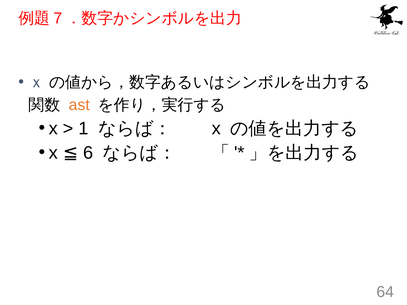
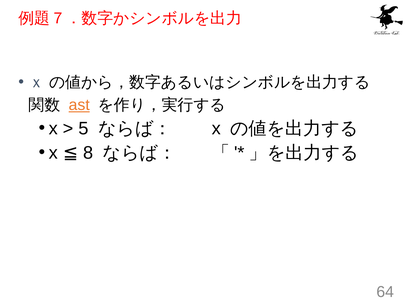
ast underline: none -> present
1: 1 -> 5
6: 6 -> 8
